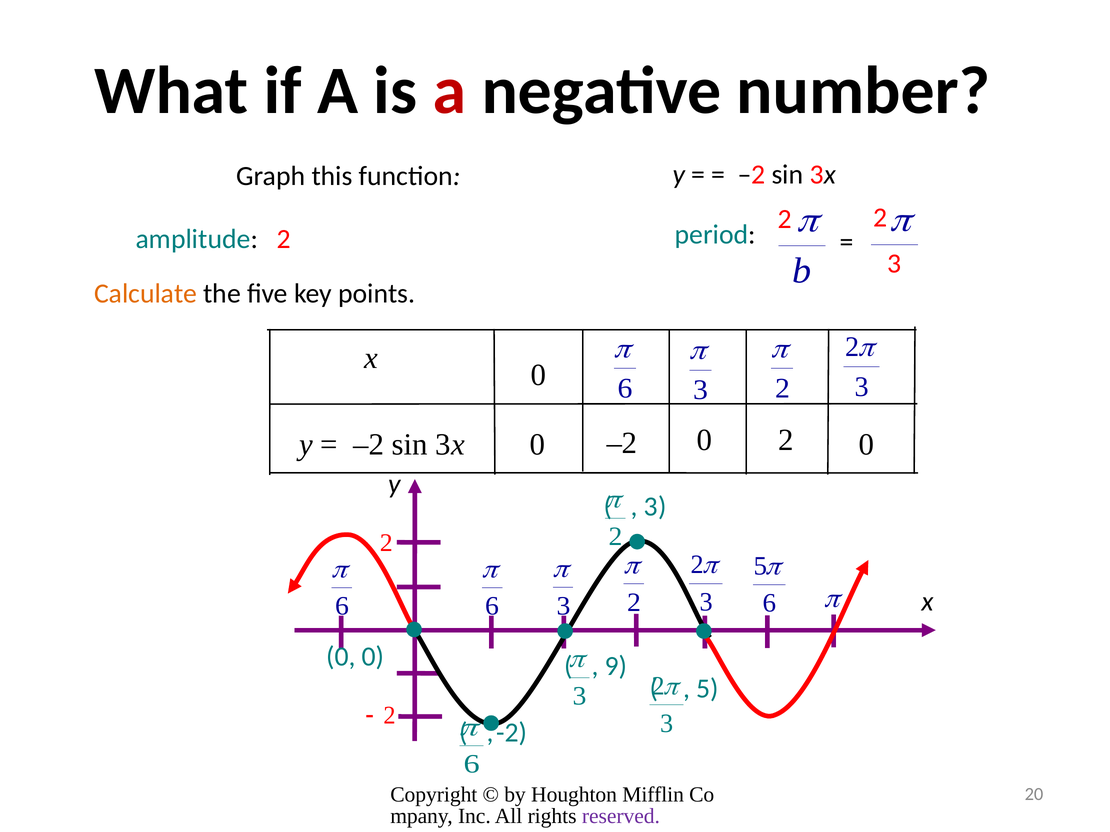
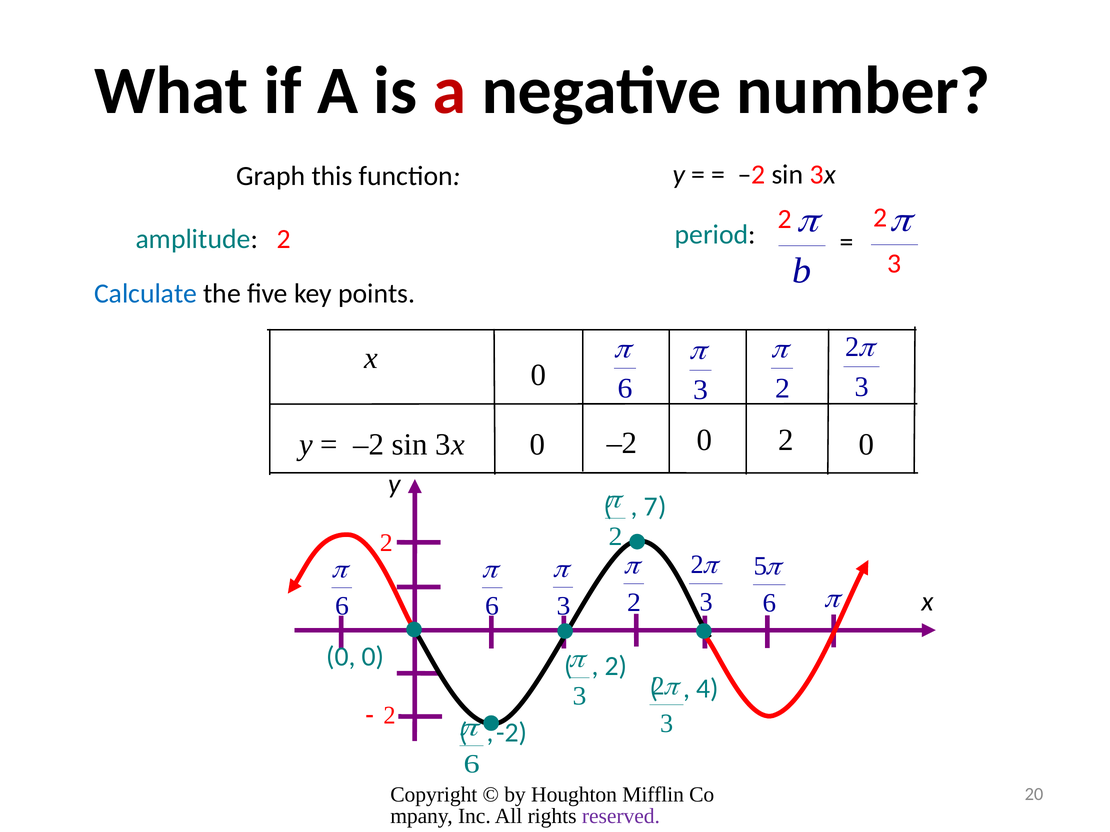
Calculate colour: orange -> blue
3 at (655, 507): 3 -> 7
9 at (616, 667): 9 -> 2
5: 5 -> 4
